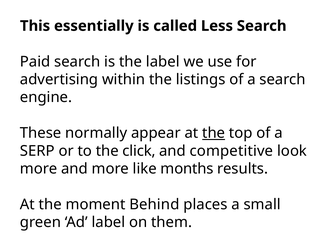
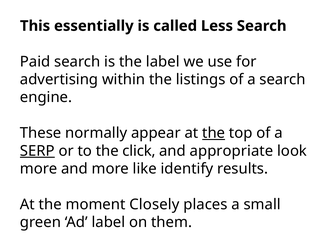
SERP underline: none -> present
competitive: competitive -> appropriate
months: months -> identify
Behind: Behind -> Closely
